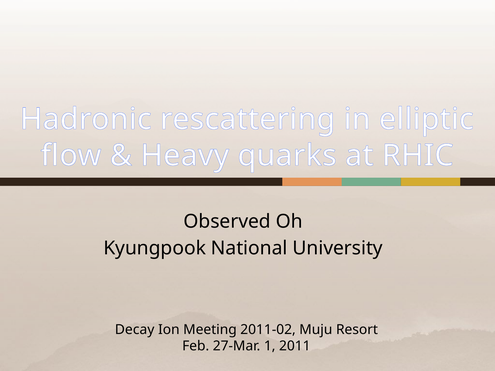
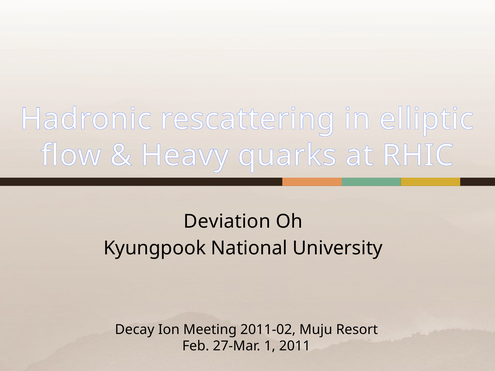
Observed: Observed -> Deviation
